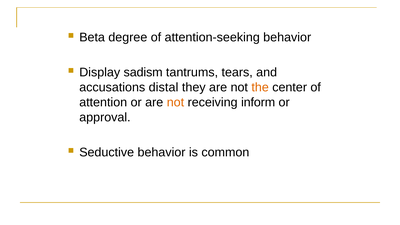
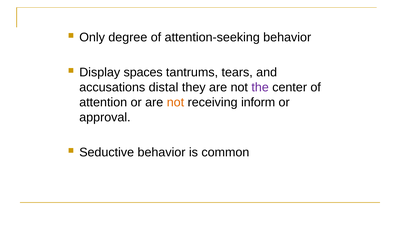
Beta: Beta -> Only
sadism: sadism -> spaces
the colour: orange -> purple
